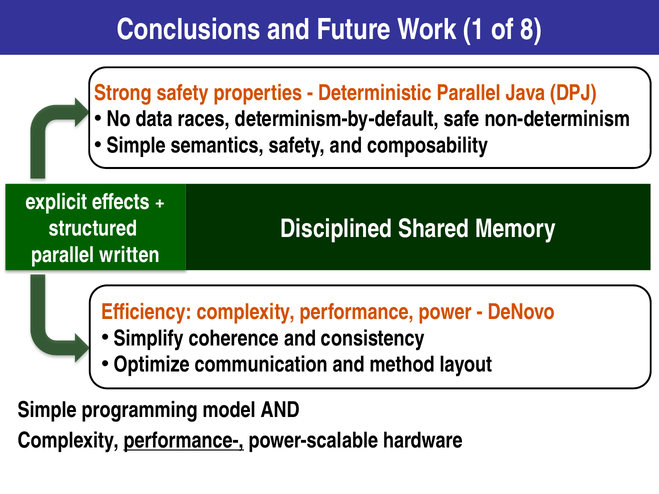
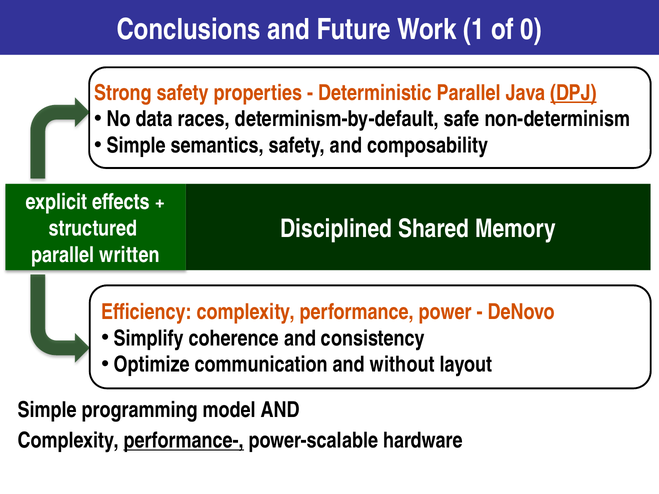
8: 8 -> 0
DPJ underline: none -> present
method: method -> without
